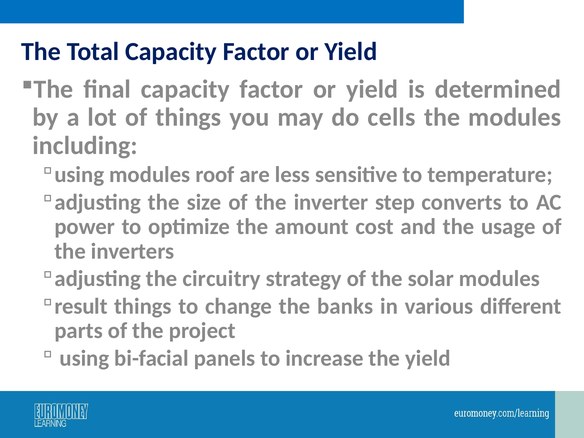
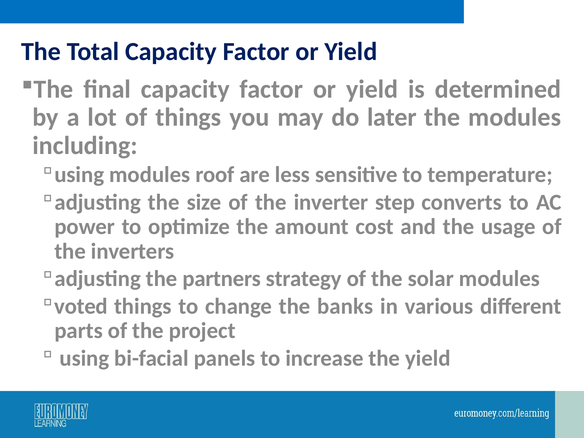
cells: cells -> later
circuitry: circuitry -> partners
result: result -> voted
